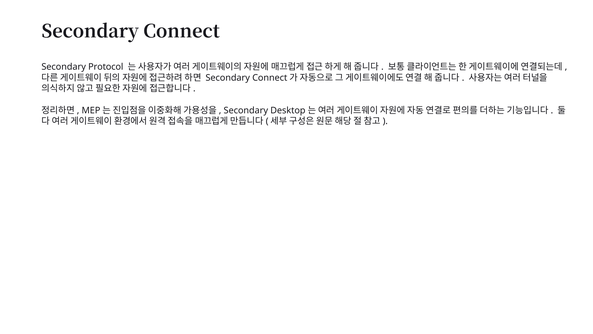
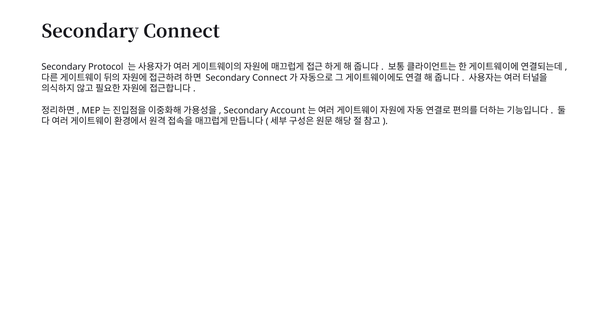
Desktop: Desktop -> Account
